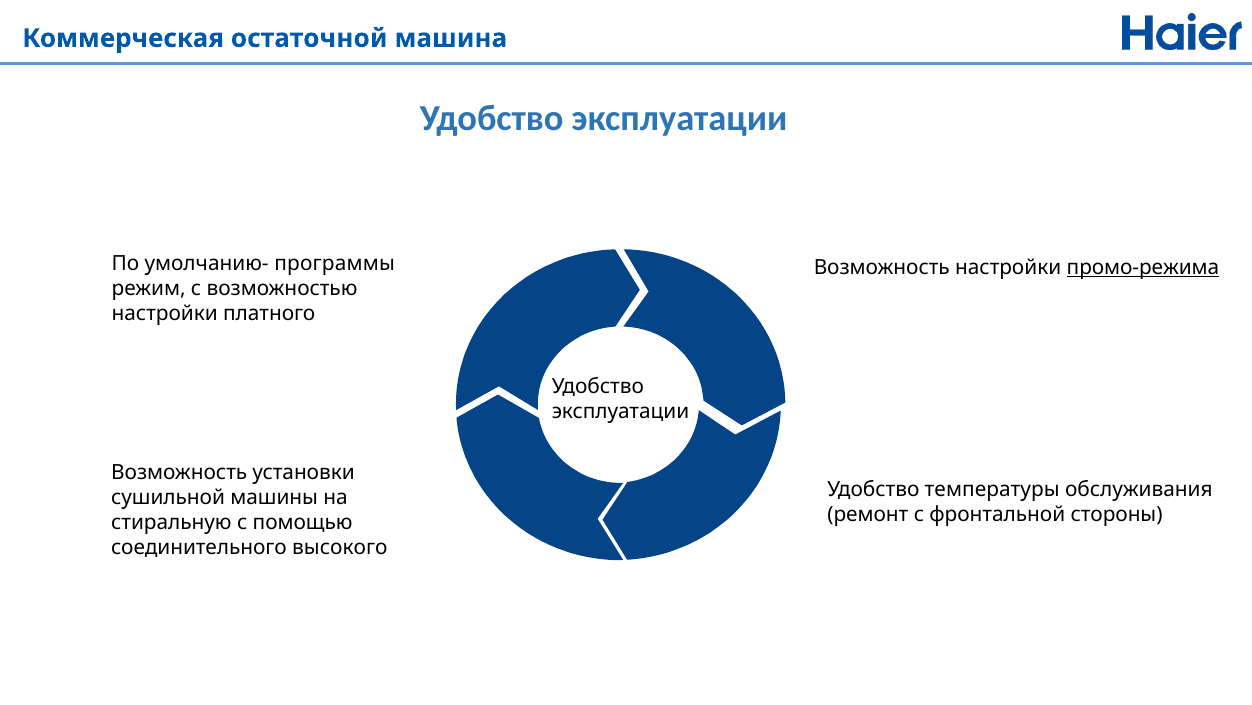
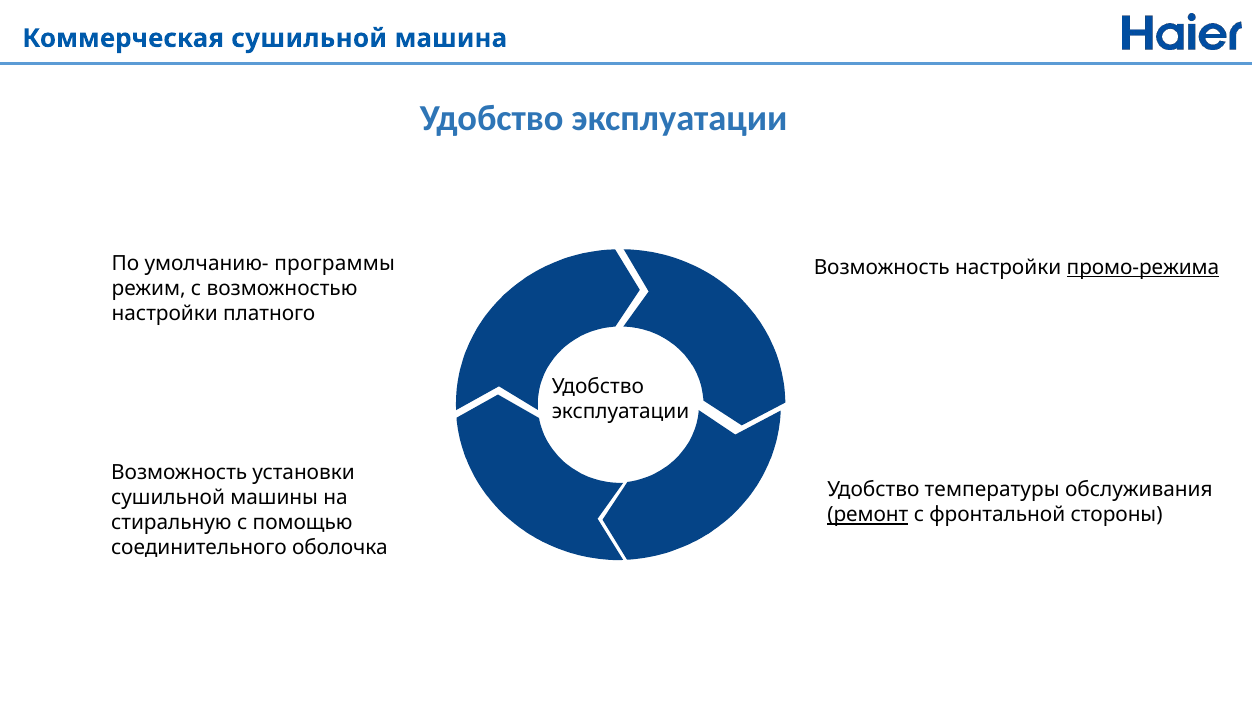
Коммерческая остаточной: остаточной -> сушильной
ремонт underline: none -> present
высокого: высокого -> оболочка
